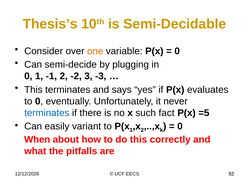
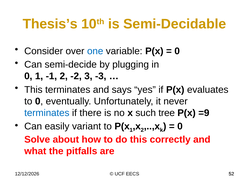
one colour: orange -> blue
fact: fact -> tree
=5: =5 -> =9
When: When -> Solve
